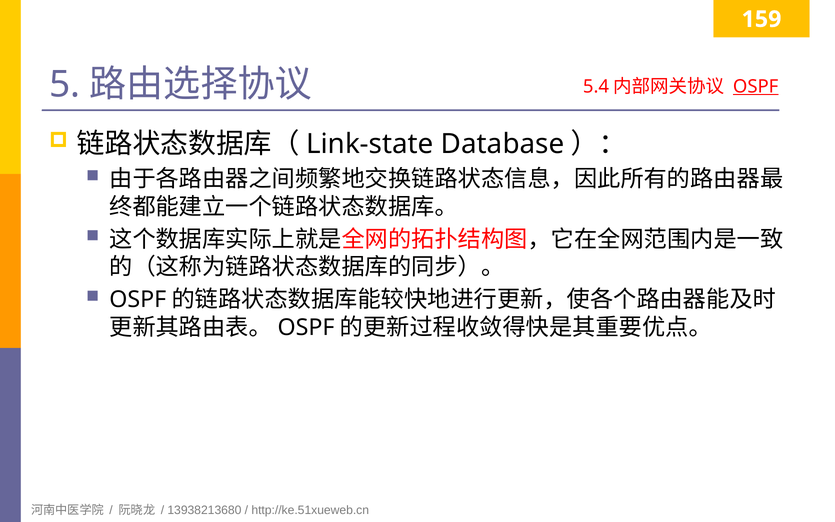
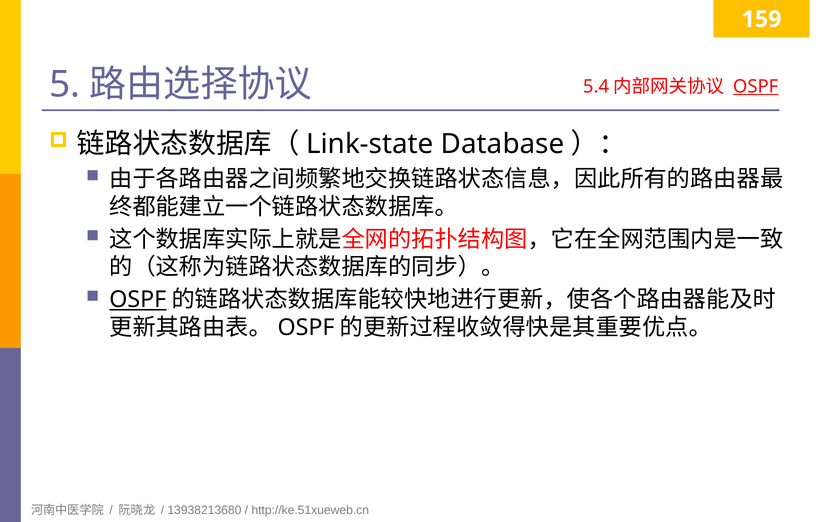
OSPF at (138, 300) underline: none -> present
